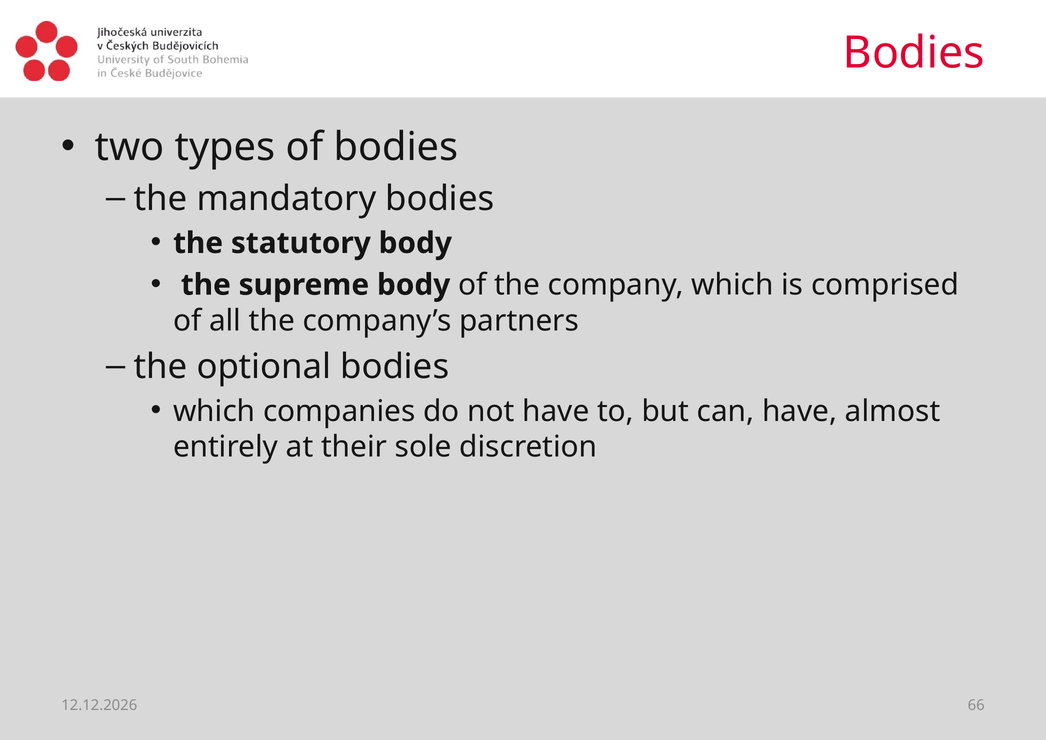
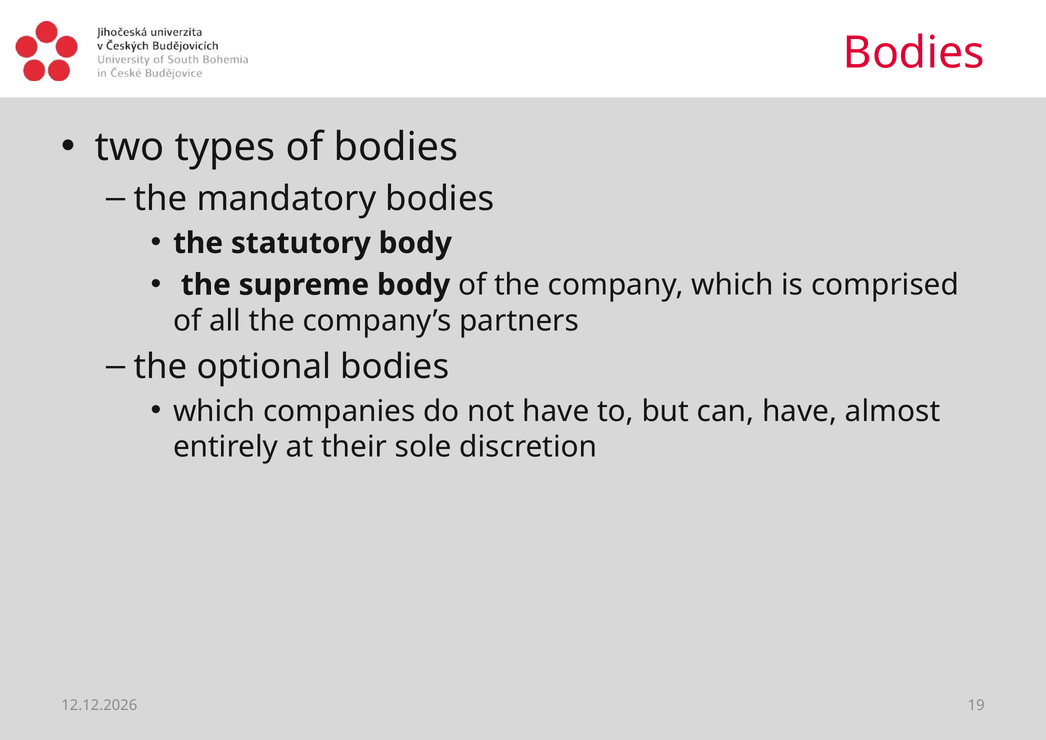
66: 66 -> 19
